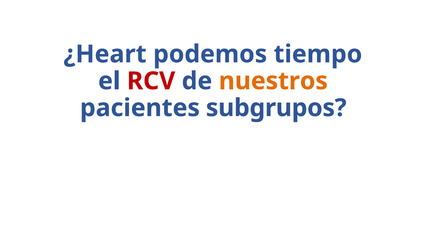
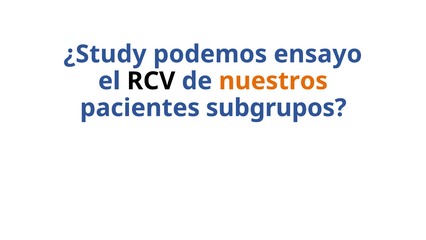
¿Heart: ¿Heart -> ¿Study
tiempo: tiempo -> ensayo
RCV colour: red -> black
